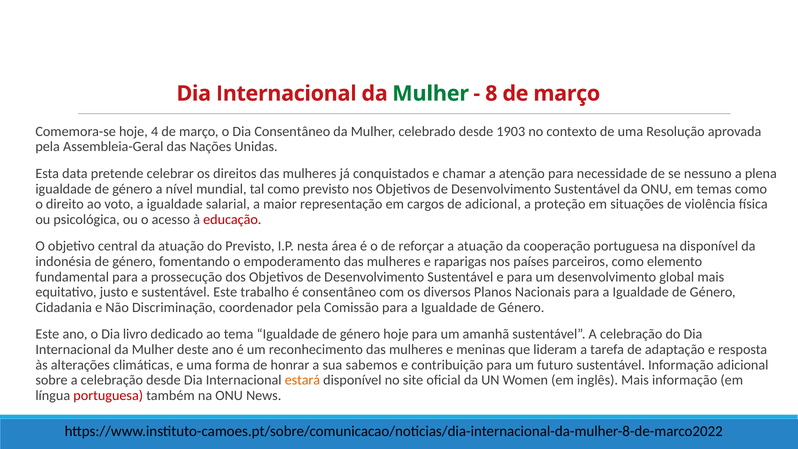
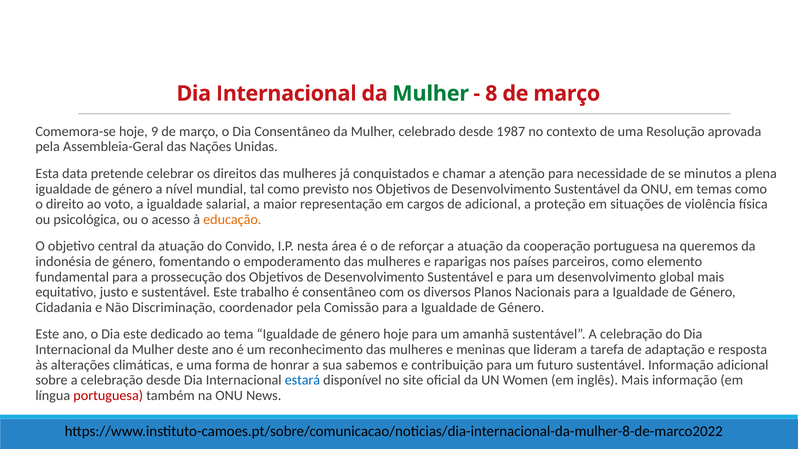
4: 4 -> 9
1903: 1903 -> 1987
nessuno: nessuno -> minutos
educação colour: red -> orange
do Previsto: Previsto -> Convido
na disponível: disponível -> queremos
Dia livro: livro -> este
estará colour: orange -> blue
